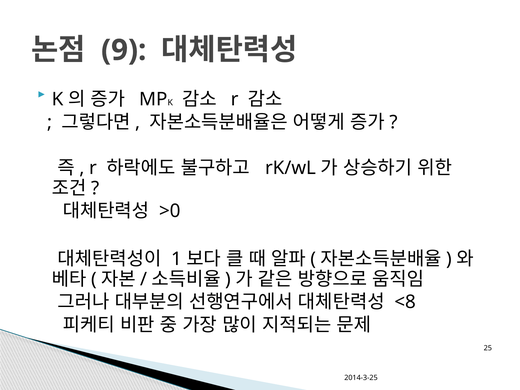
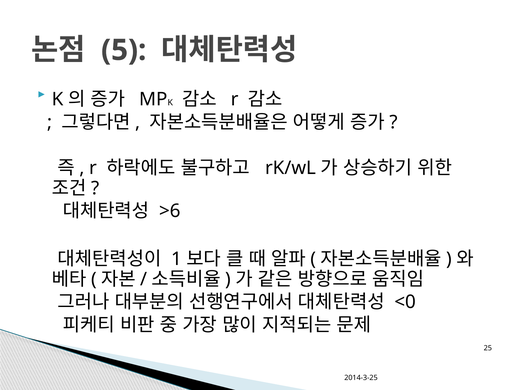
9: 9 -> 5
>0: >0 -> >6
<8: <8 -> <0
